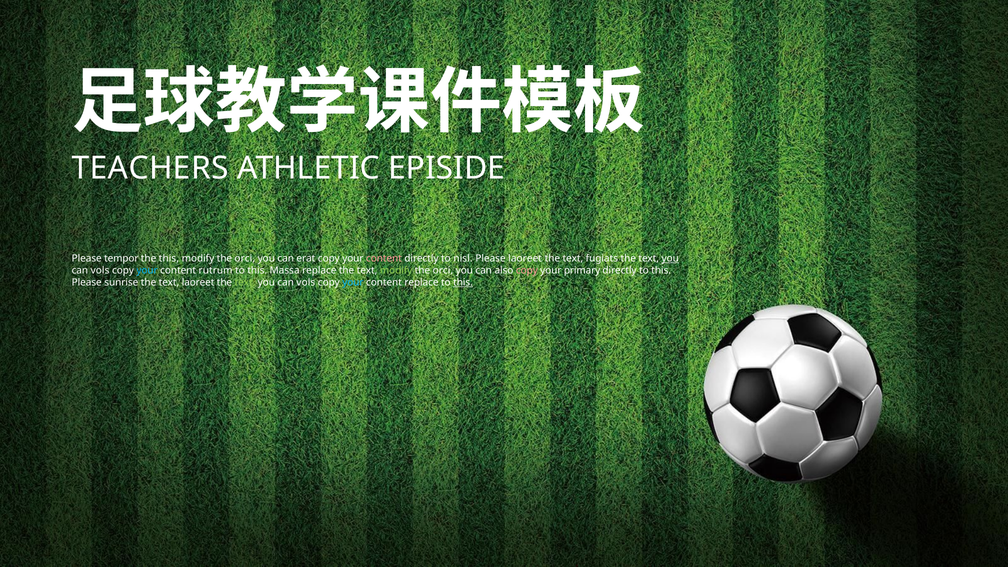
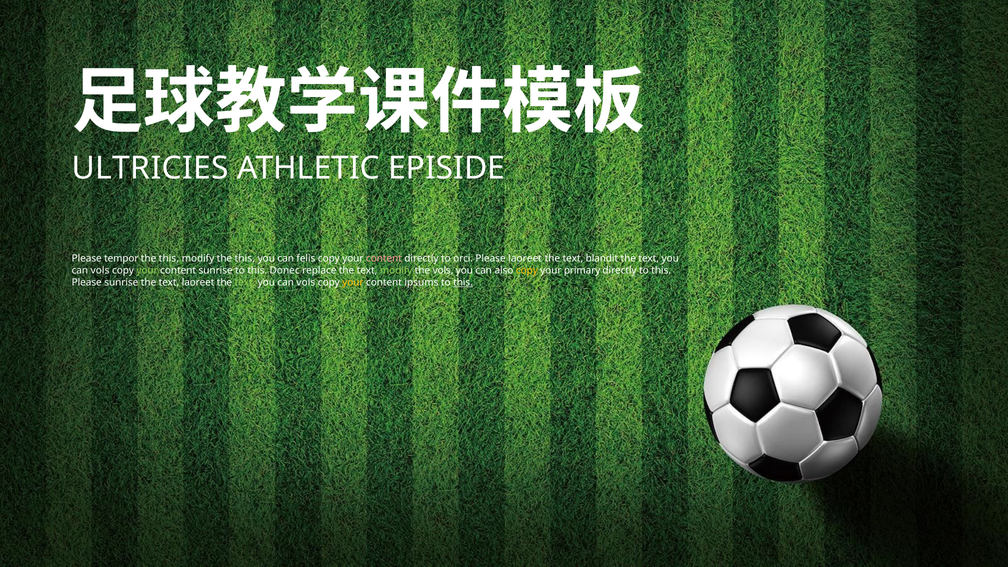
TEACHERS: TEACHERS -> ULTRICIES
orci at (245, 259): orci -> this
erat: erat -> felis
nisl: nisl -> orci
fugiats: fugiats -> blandit
you at (670, 259) underline: present -> none
your at (147, 271) colour: light blue -> light green
content rutrum: rutrum -> sunrise
Massa: Massa -> Donec
orci at (443, 271): orci -> vols
copy at (527, 271) colour: pink -> yellow
your at (353, 283) colour: light blue -> yellow
content replace: replace -> ipsums
